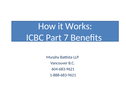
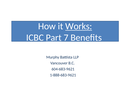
Works underline: none -> present
